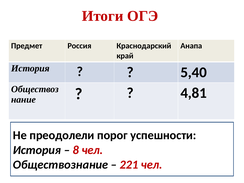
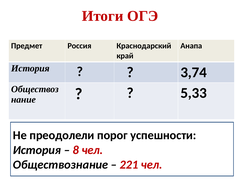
5,40: 5,40 -> 3,74
4,81: 4,81 -> 5,33
